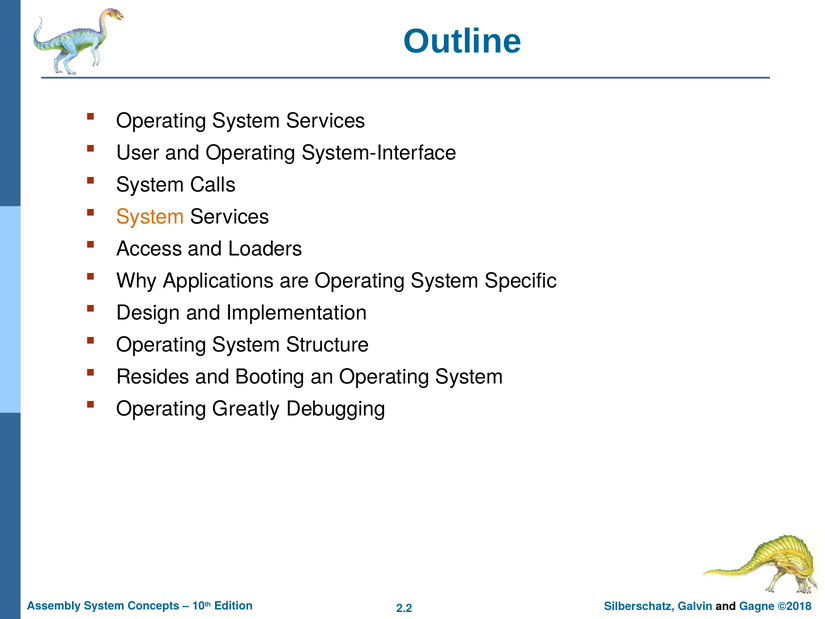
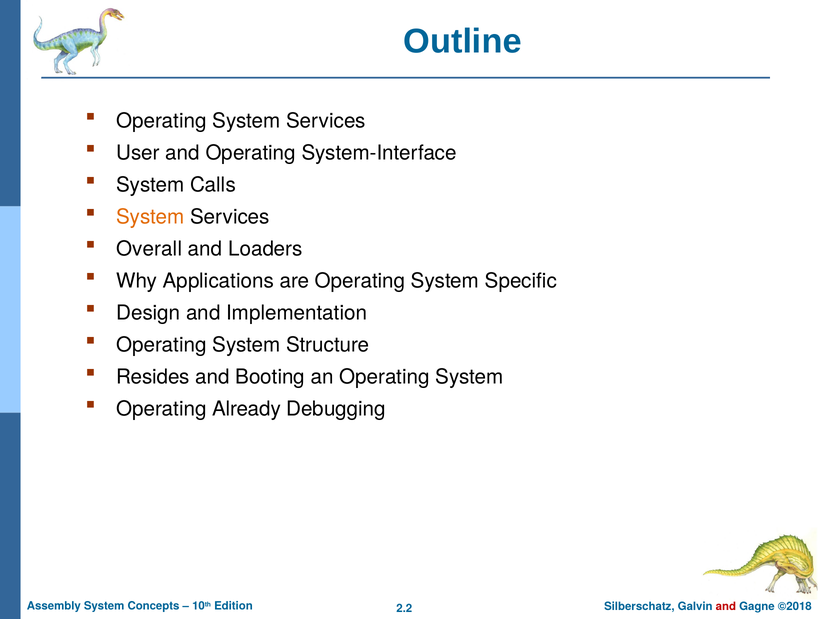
Access: Access -> Overall
Greatly: Greatly -> Already
and at (726, 606) colour: black -> red
